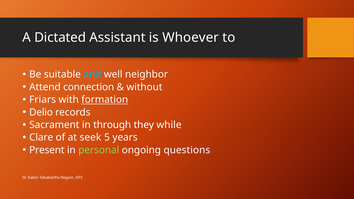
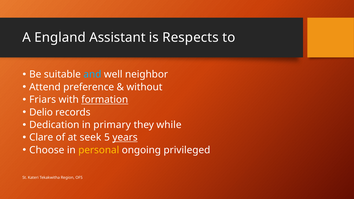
Dictated: Dictated -> England
Whoever: Whoever -> Respects
connection: connection -> preference
Sacrament: Sacrament -> Dedication
through: through -> primary
years underline: none -> present
Present: Present -> Choose
personal colour: light green -> yellow
questions: questions -> privileged
